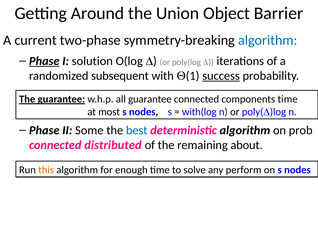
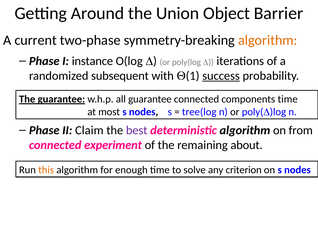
algorithm at (268, 40) colour: blue -> orange
Phase at (44, 61) underline: present -> none
solution: solution -> instance
with(log: with(log -> tree(log
Some: Some -> Claim
best colour: blue -> purple
prob: prob -> from
distributed: distributed -> experiment
perform: perform -> criterion
